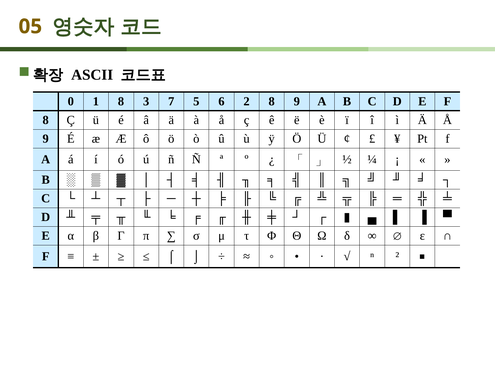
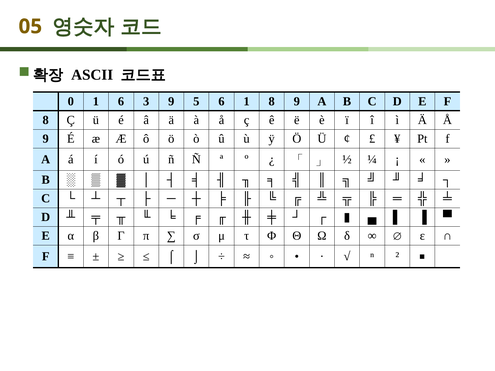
1 8: 8 -> 6
3 7: 7 -> 9
6 2: 2 -> 1
